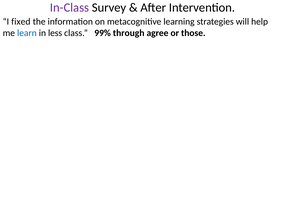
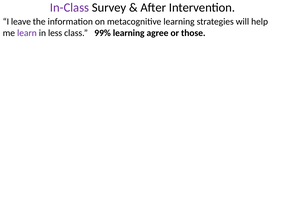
fixed: fixed -> leave
learn colour: blue -> purple
99% through: through -> learning
